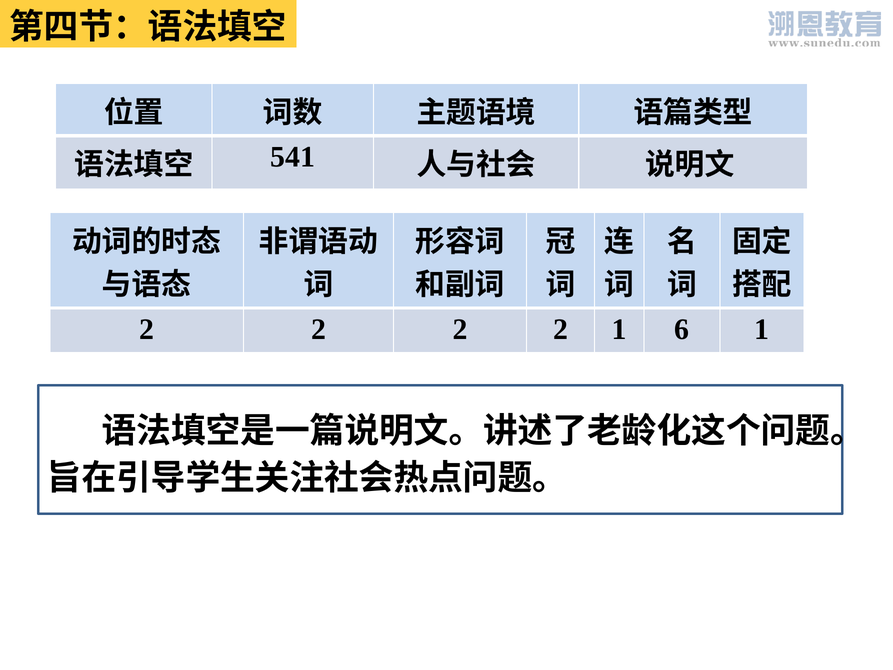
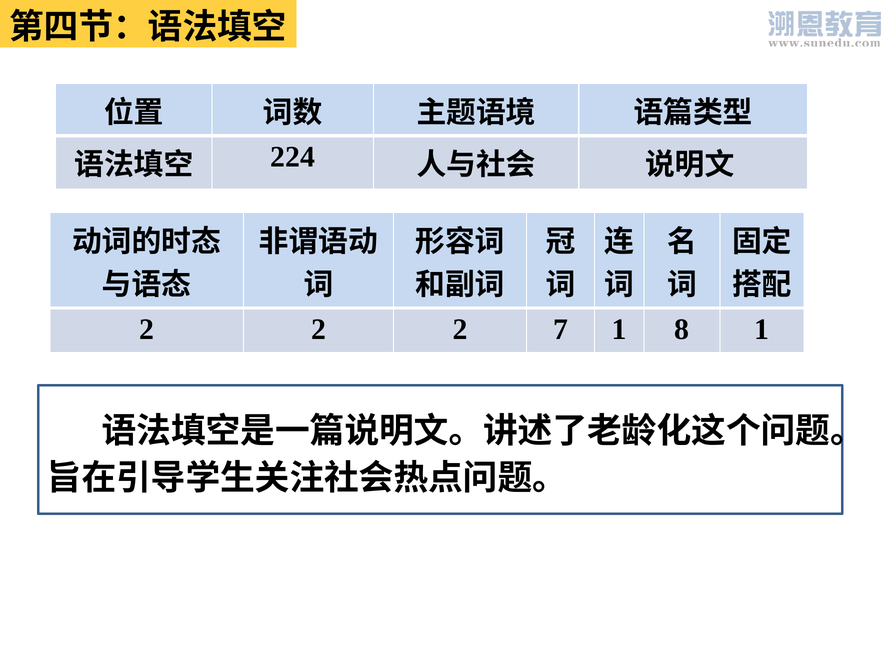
541: 541 -> 224
2 2 2 2: 2 -> 7
6: 6 -> 8
